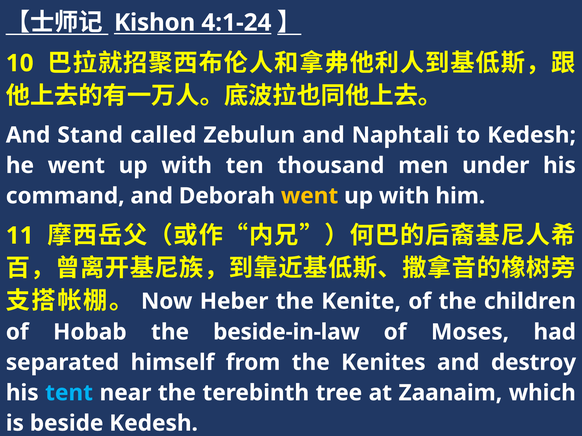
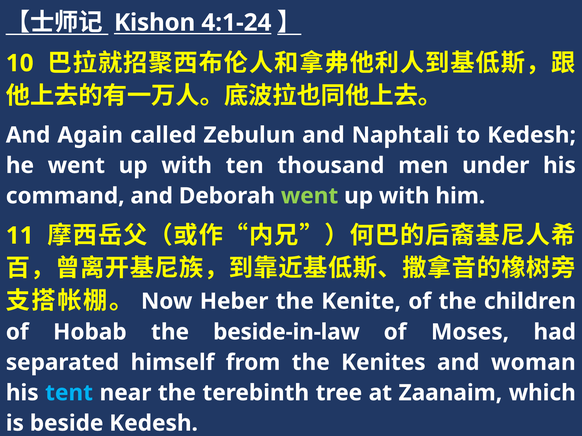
Stand: Stand -> Again
went at (310, 196) colour: yellow -> light green
destroy: destroy -> woman
